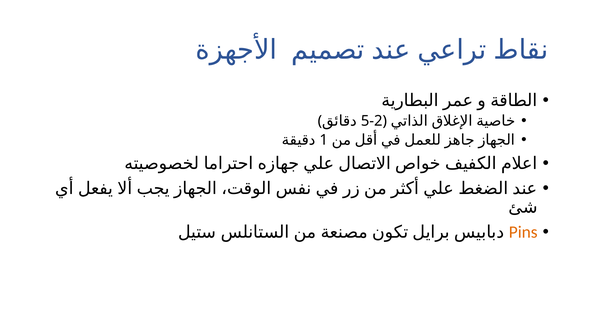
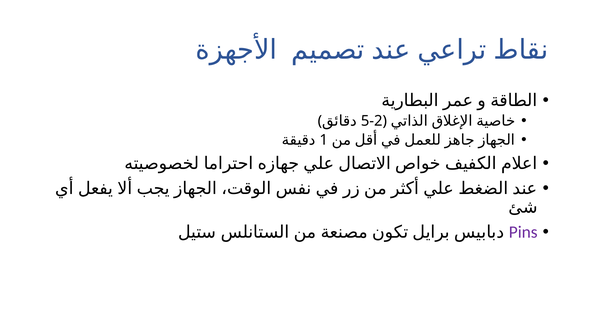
Pins colour: orange -> purple
